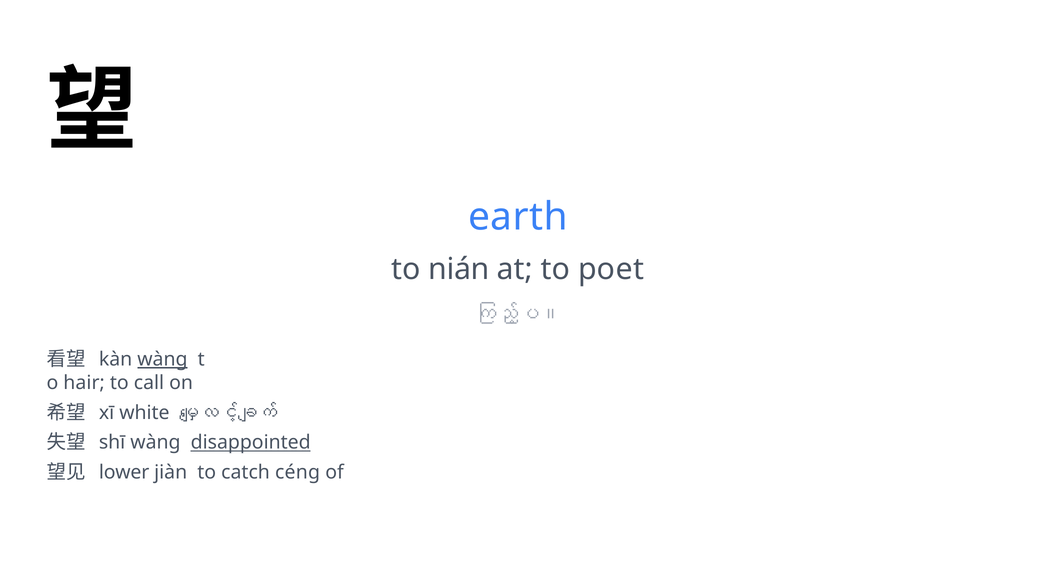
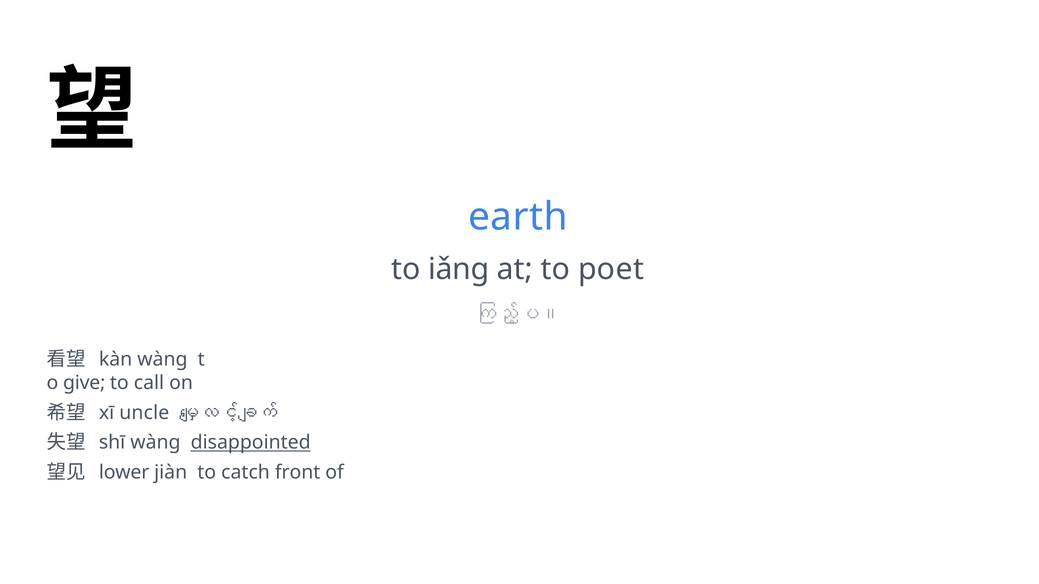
nián: nián -> iǎng
wàng at (162, 360) underline: present -> none
hair: hair -> give
white: white -> uncle
céng: céng -> front
